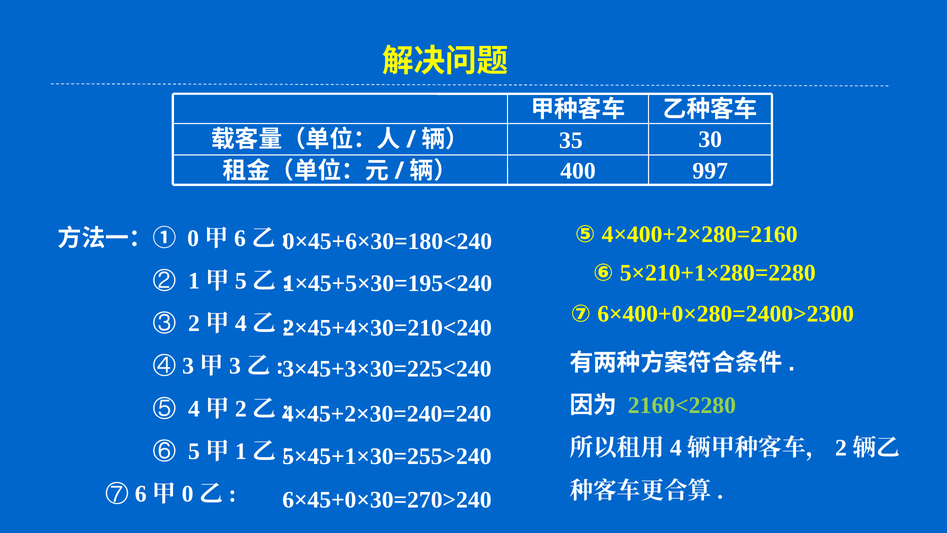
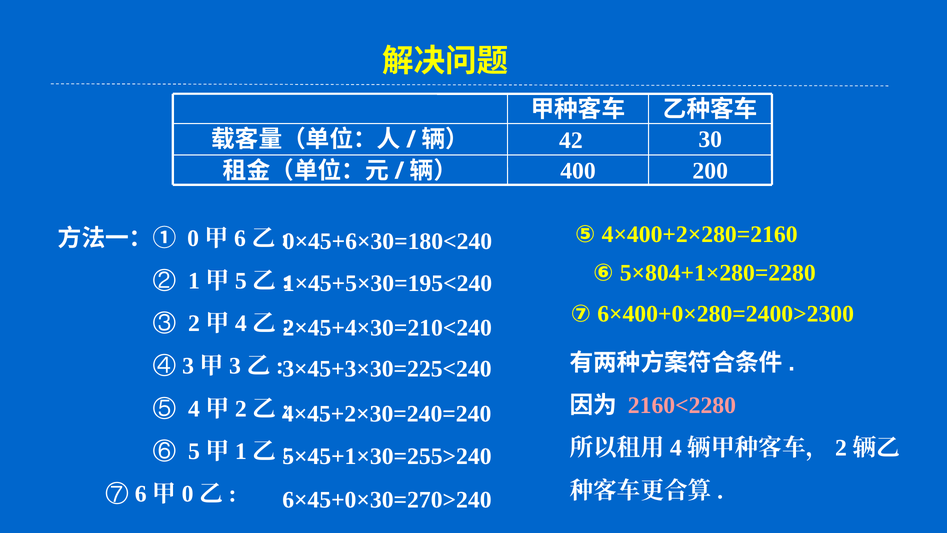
35: 35 -> 42
997: 997 -> 200
5×210+1×280=2280: 5×210+1×280=2280 -> 5×804+1×280=2280
2160<2280 colour: light green -> pink
